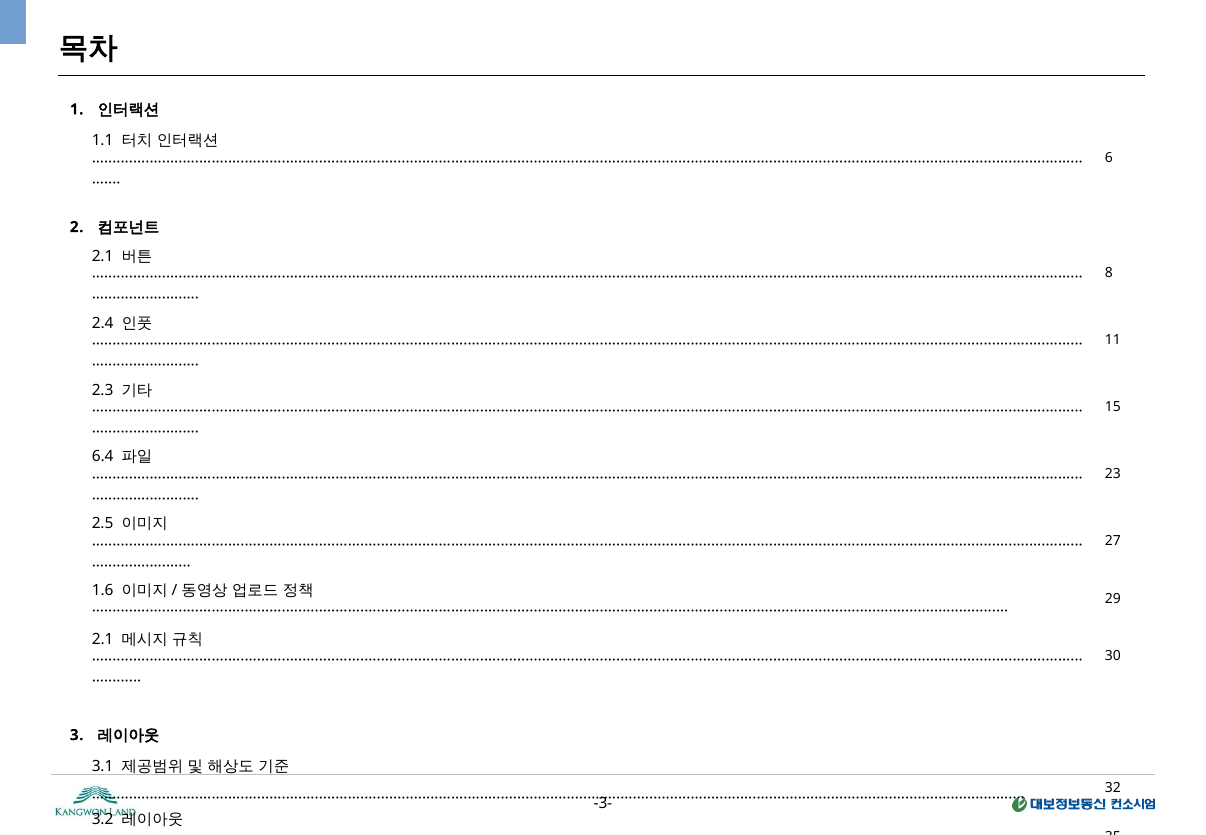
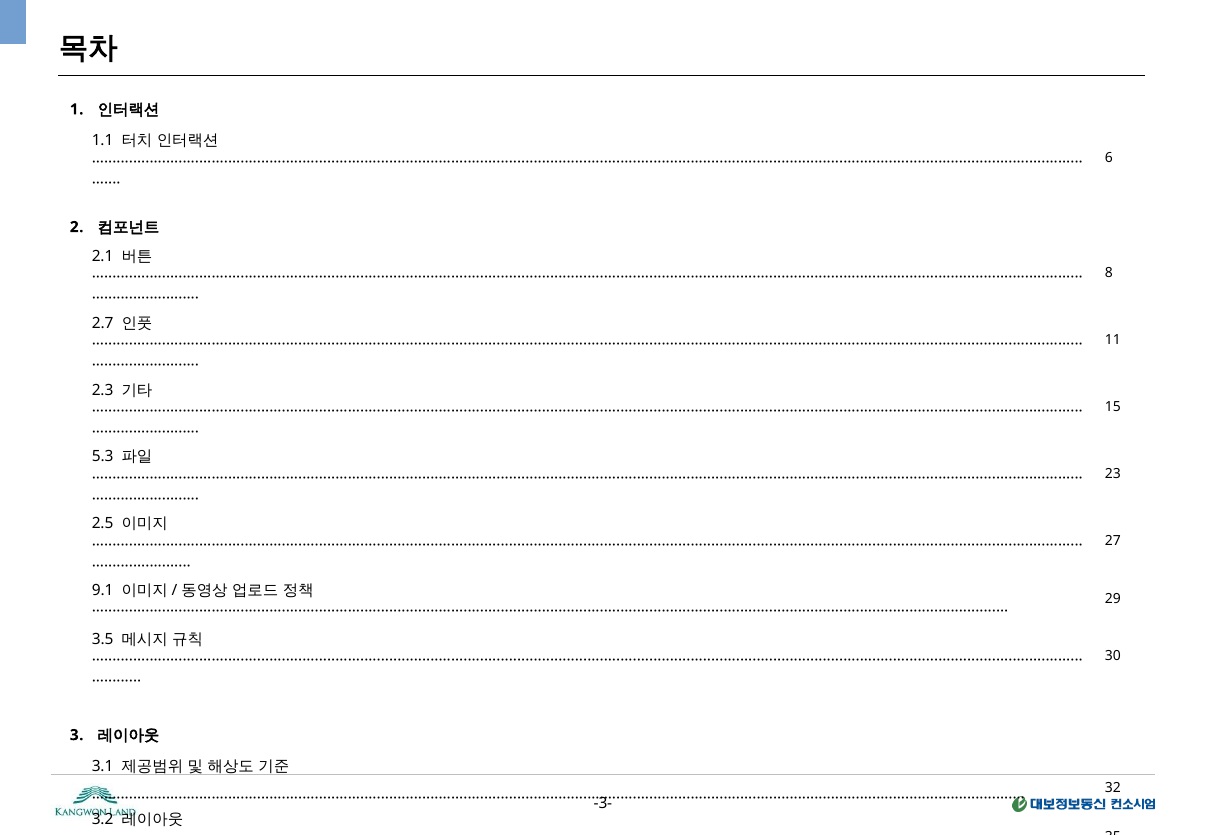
2.4: 2.4 -> 2.7
6.4: 6.4 -> 5.3
1.6: 1.6 -> 9.1
2.1 at (103, 639): 2.1 -> 3.5
